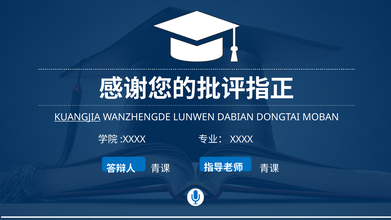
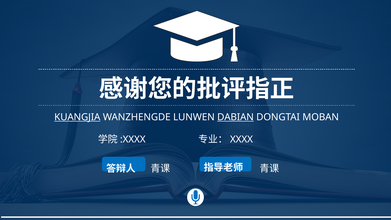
DABIAN underline: none -> present
